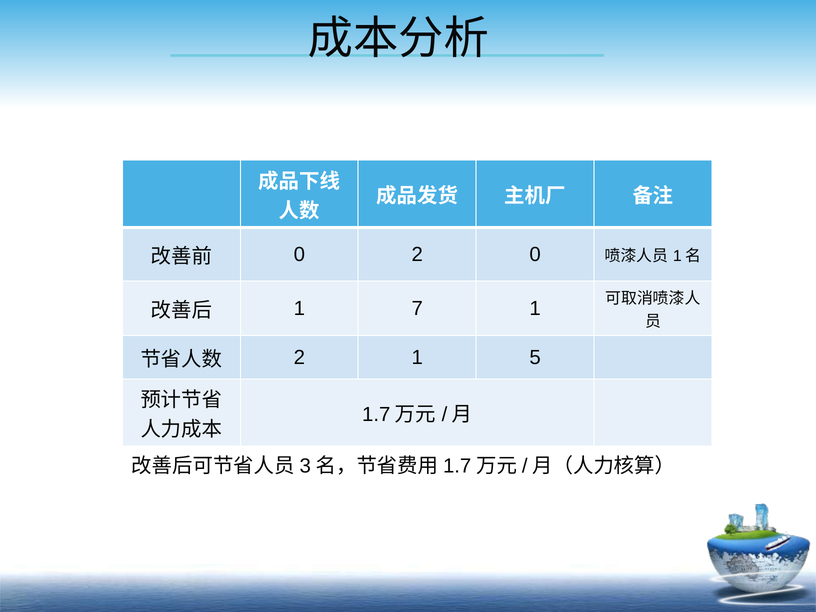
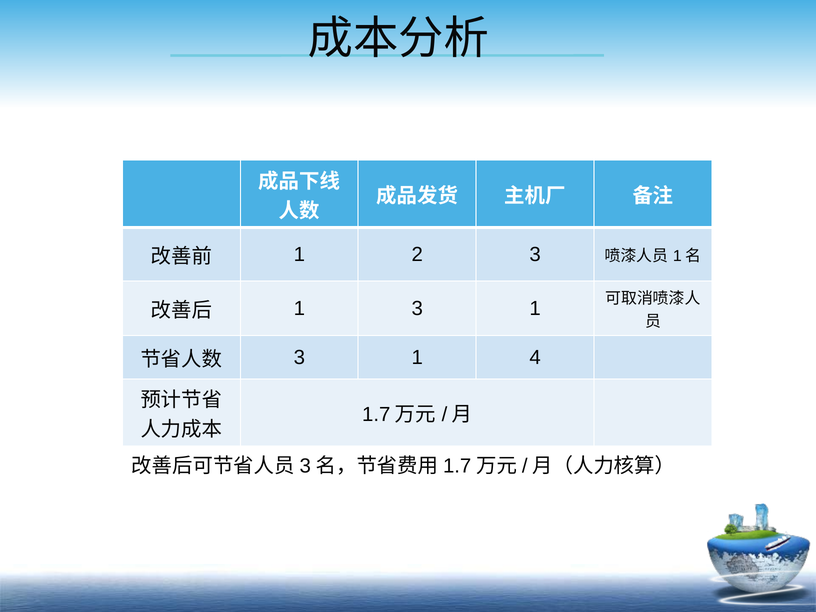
0 at (299, 255): 0 -> 1
2 0: 0 -> 3
1 7: 7 -> 3
2 at (299, 358): 2 -> 3
5: 5 -> 4
